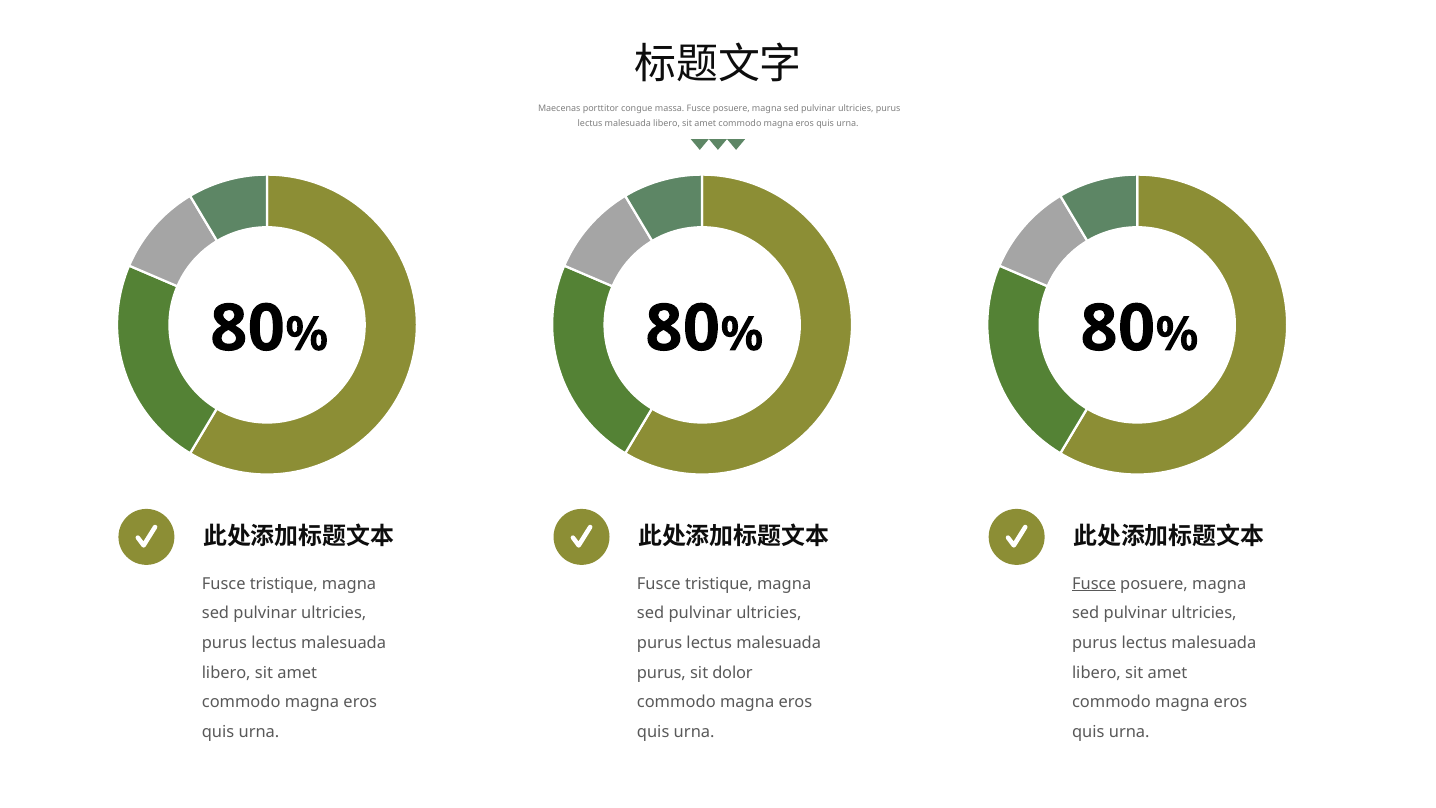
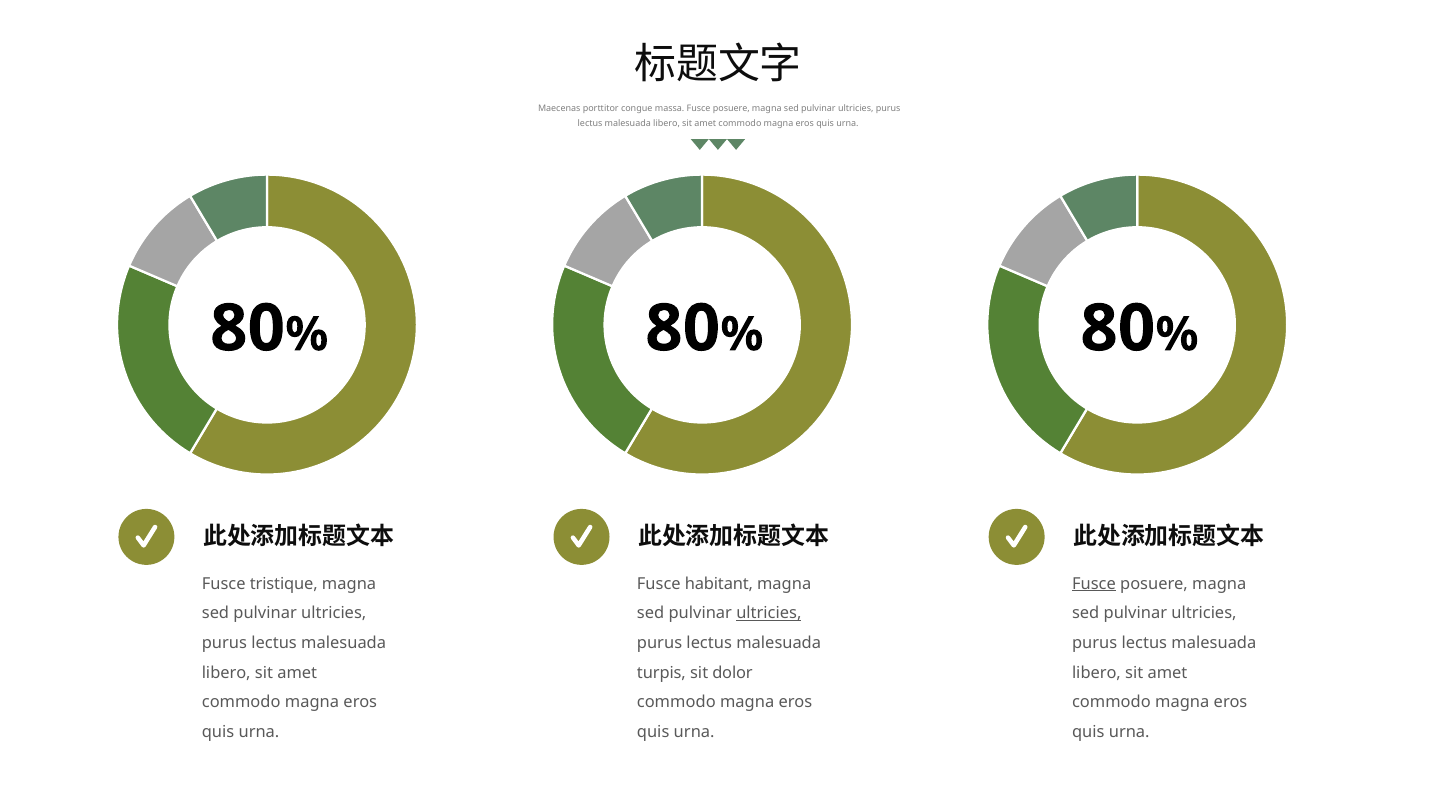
tristique at (719, 584): tristique -> habitant
ultricies at (769, 613) underline: none -> present
purus at (661, 672): purus -> turpis
